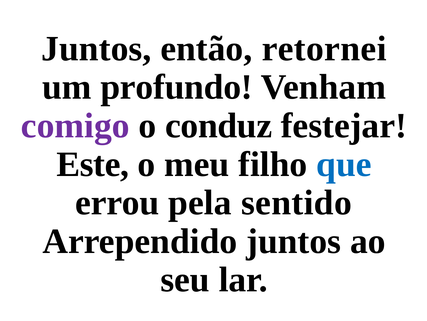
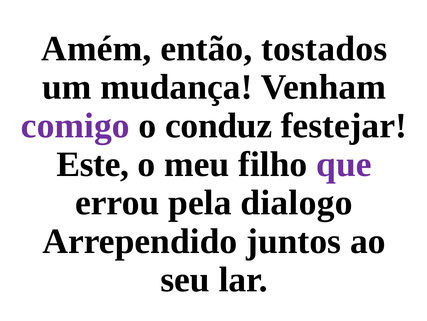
Juntos at (96, 49): Juntos -> Amém
retornei: retornei -> tostados
profundo: profundo -> mudança
que colour: blue -> purple
sentido: sentido -> dialogo
